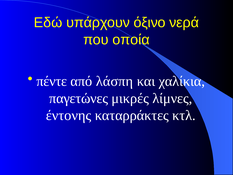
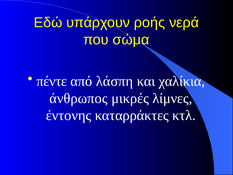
όξινο: όξινο -> ροής
οποία: οποία -> σώμα
παγετώνες: παγετώνες -> άνθρωπος
